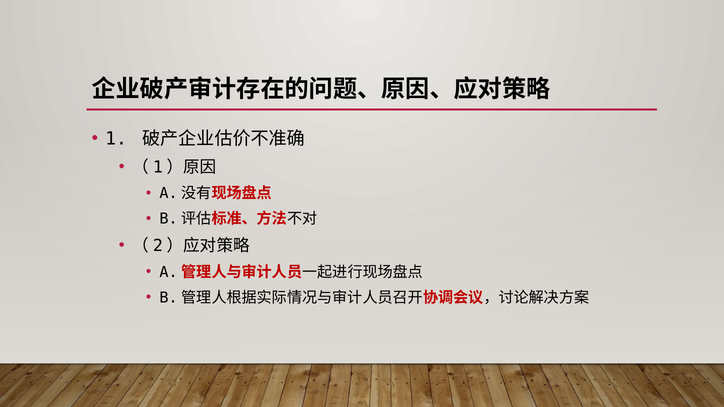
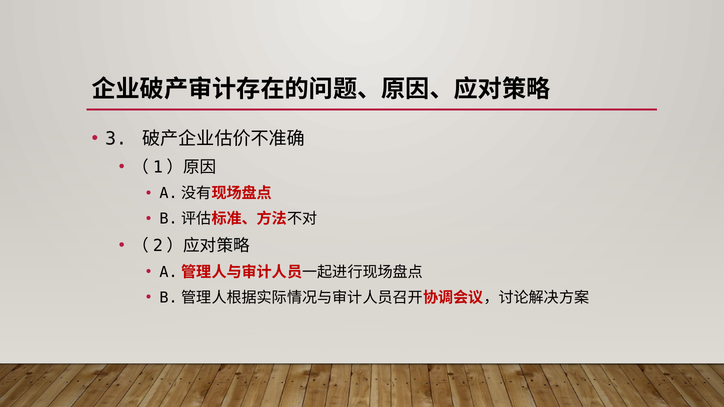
1: 1 -> 3
